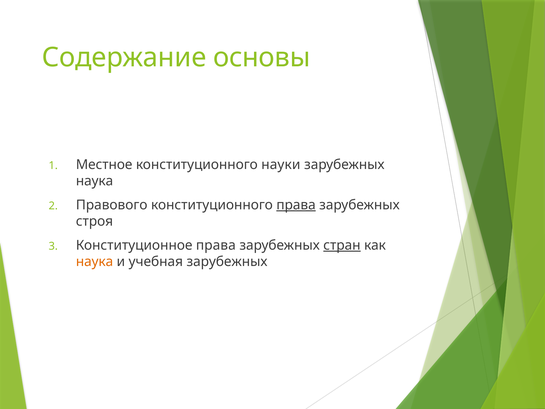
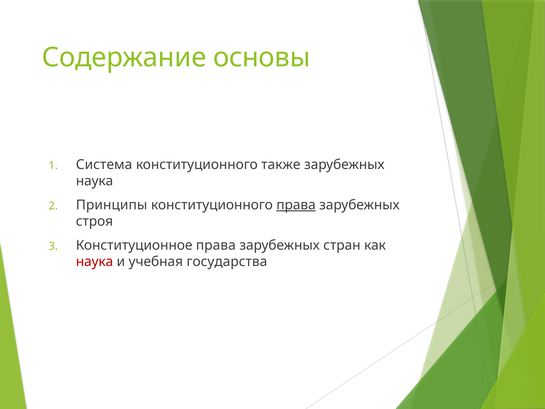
Местное: Местное -> Система
науки: науки -> также
Правового: Правового -> Принципы
стран underline: present -> none
наука at (95, 261) colour: orange -> red
учебная зарубежных: зарубежных -> государства
